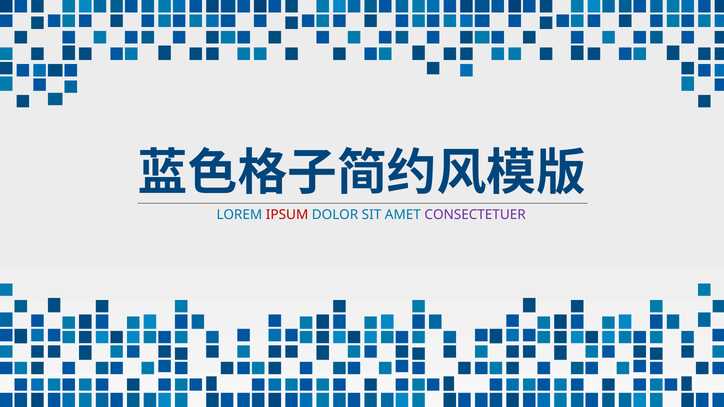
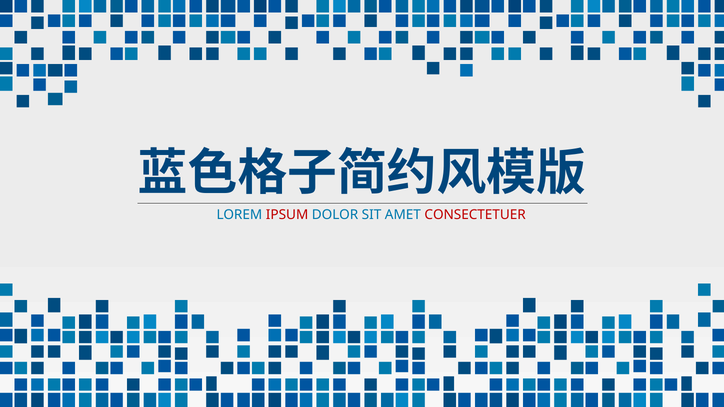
CONSECTETUER colour: purple -> red
